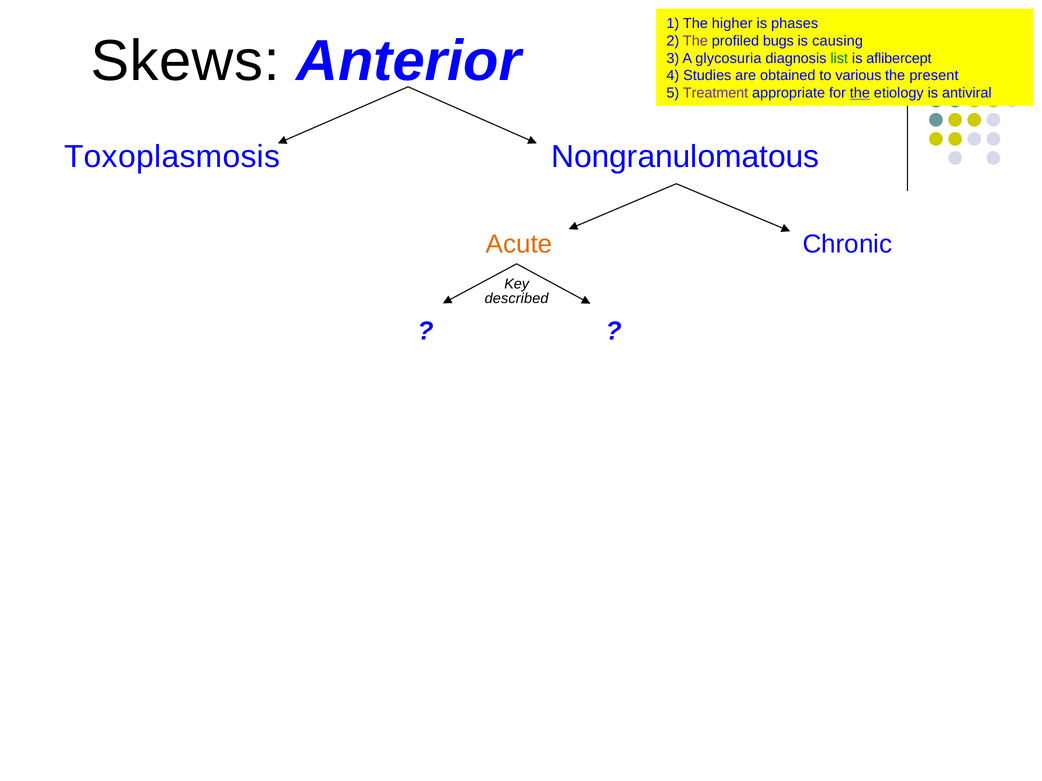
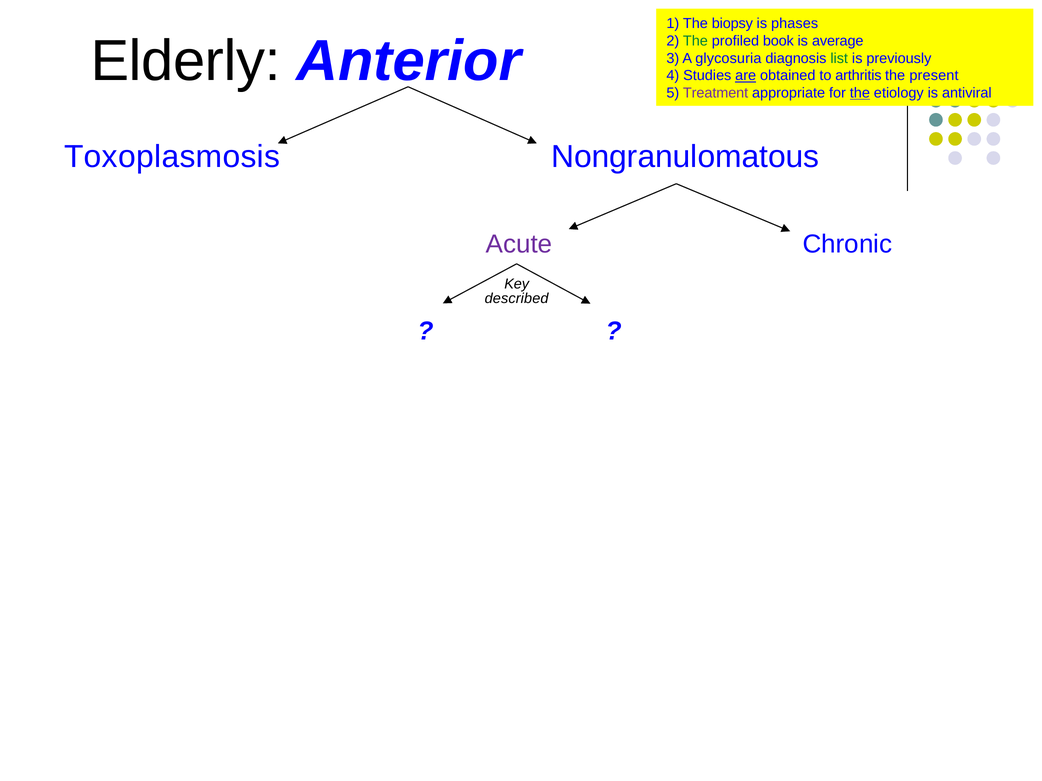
higher: higher -> biopsy
The at (695, 41) colour: purple -> green
bugs: bugs -> book
causing: causing -> average
Skews: Skews -> Elderly
aflibercept: aflibercept -> previously
are underline: none -> present
various: various -> arthritis
Acute colour: orange -> purple
